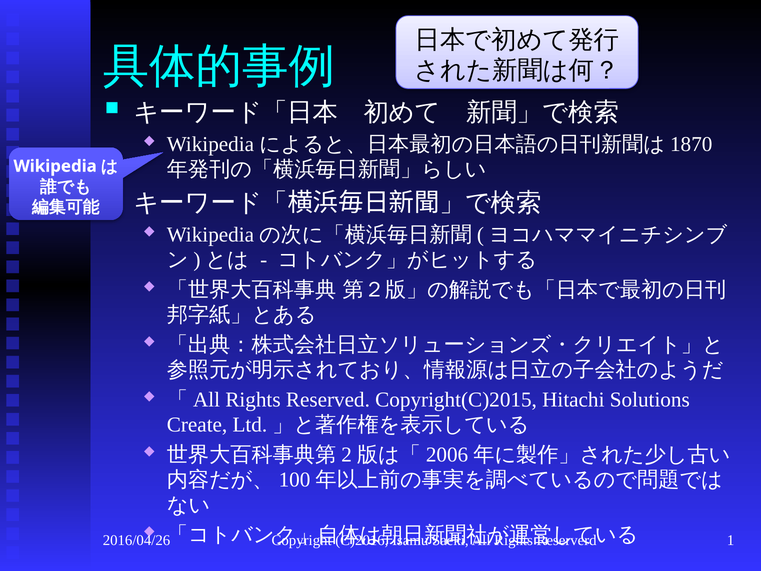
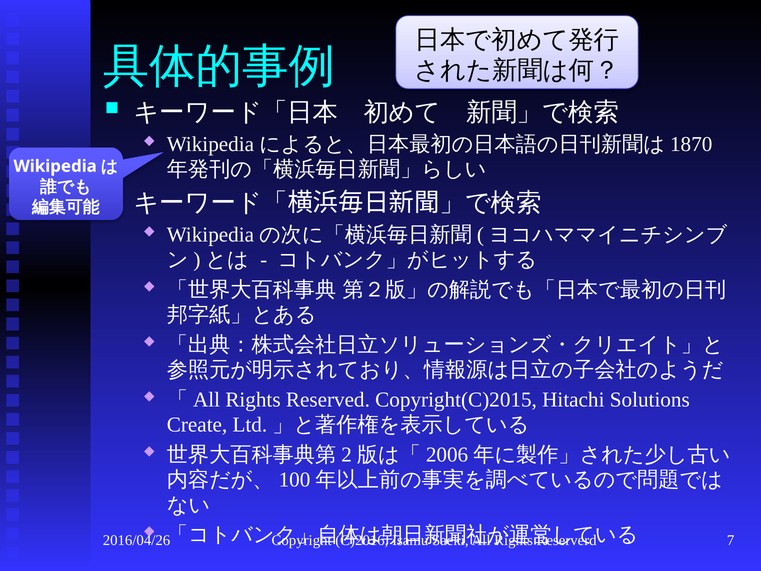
1: 1 -> 7
